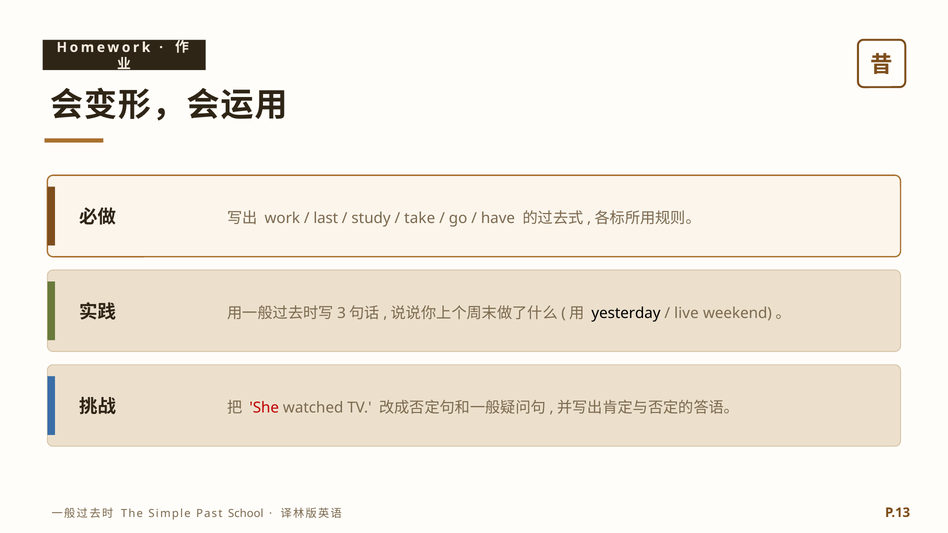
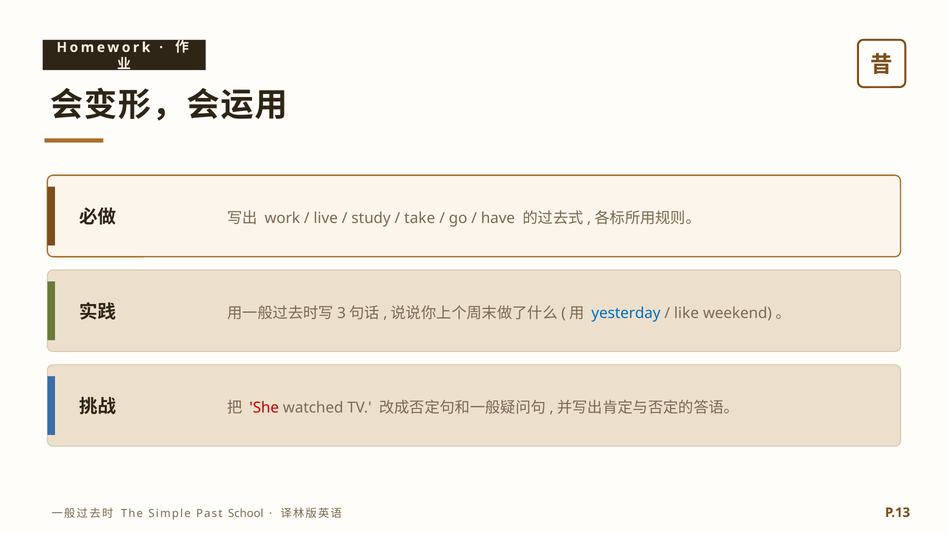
last: last -> live
yesterday colour: black -> blue
live: live -> like
